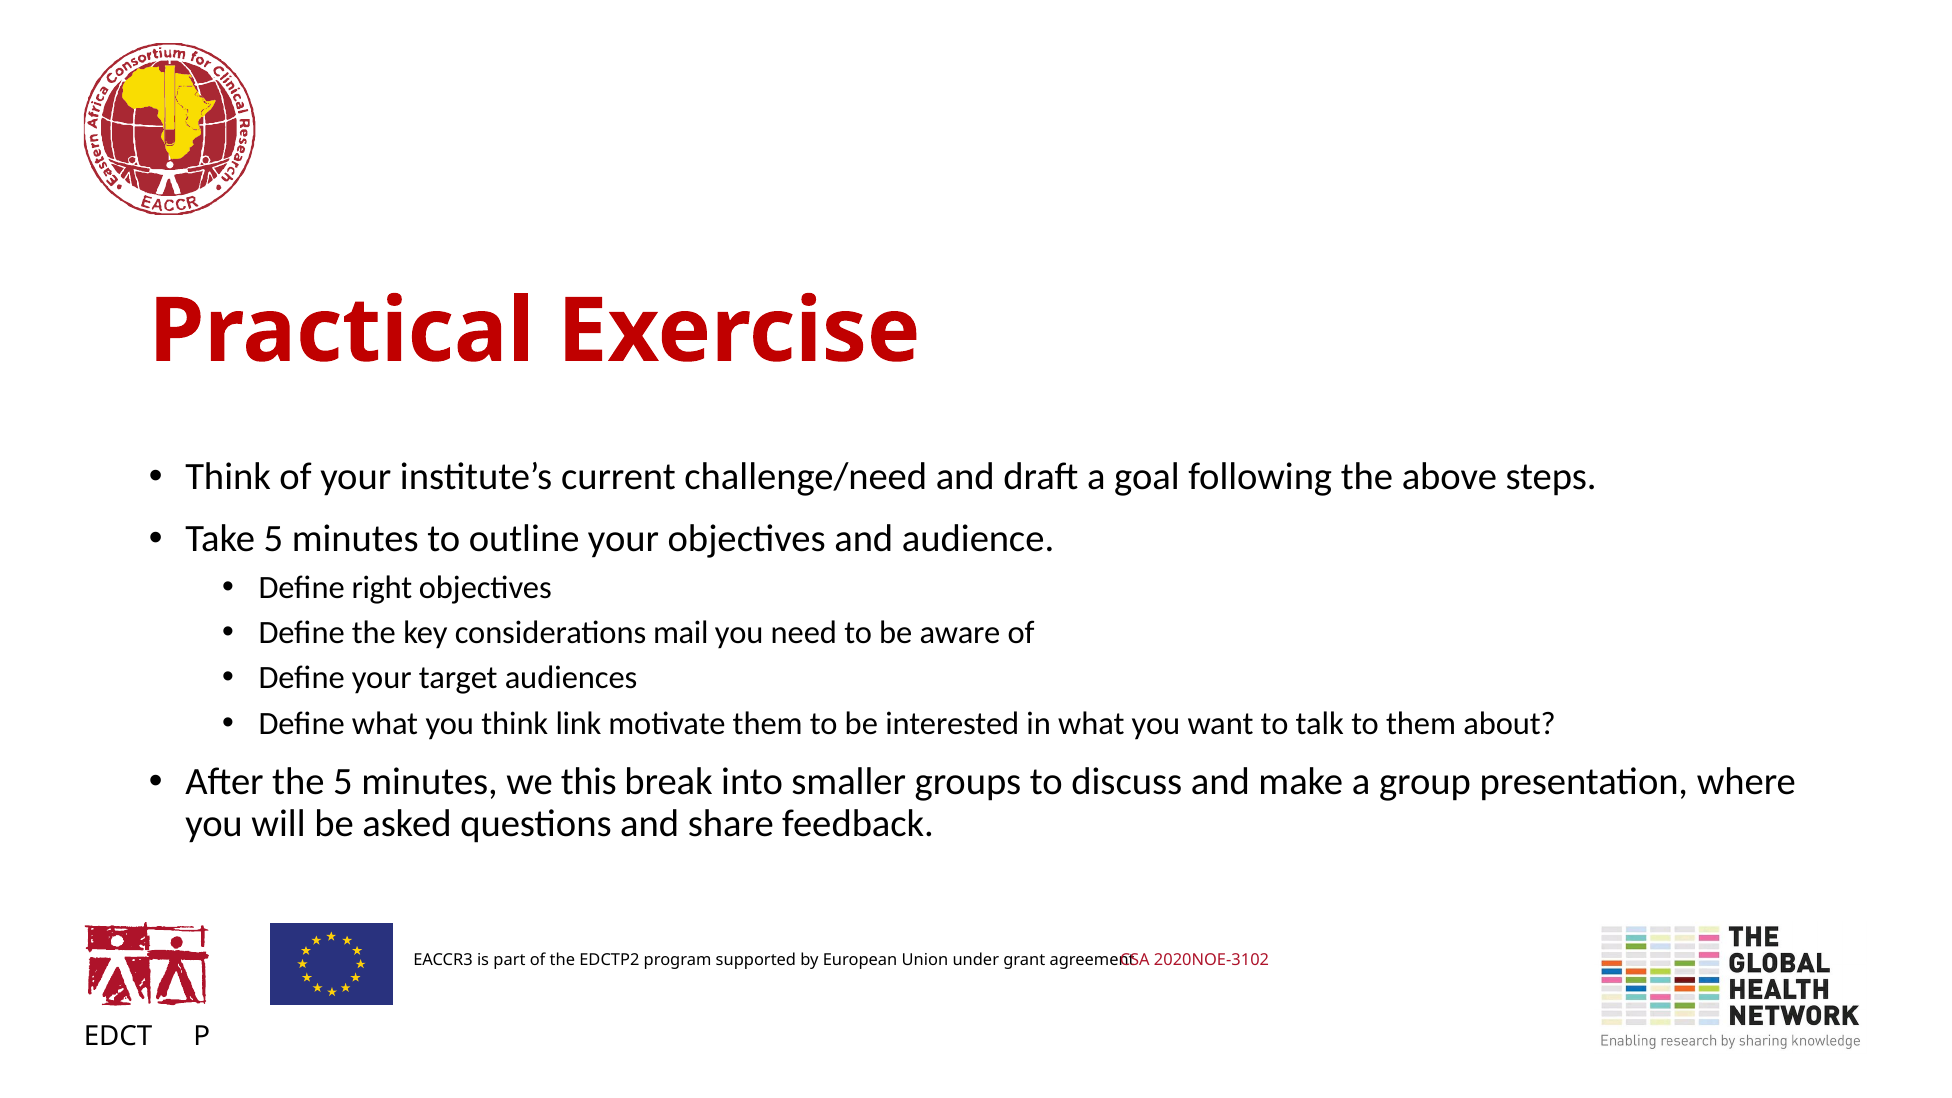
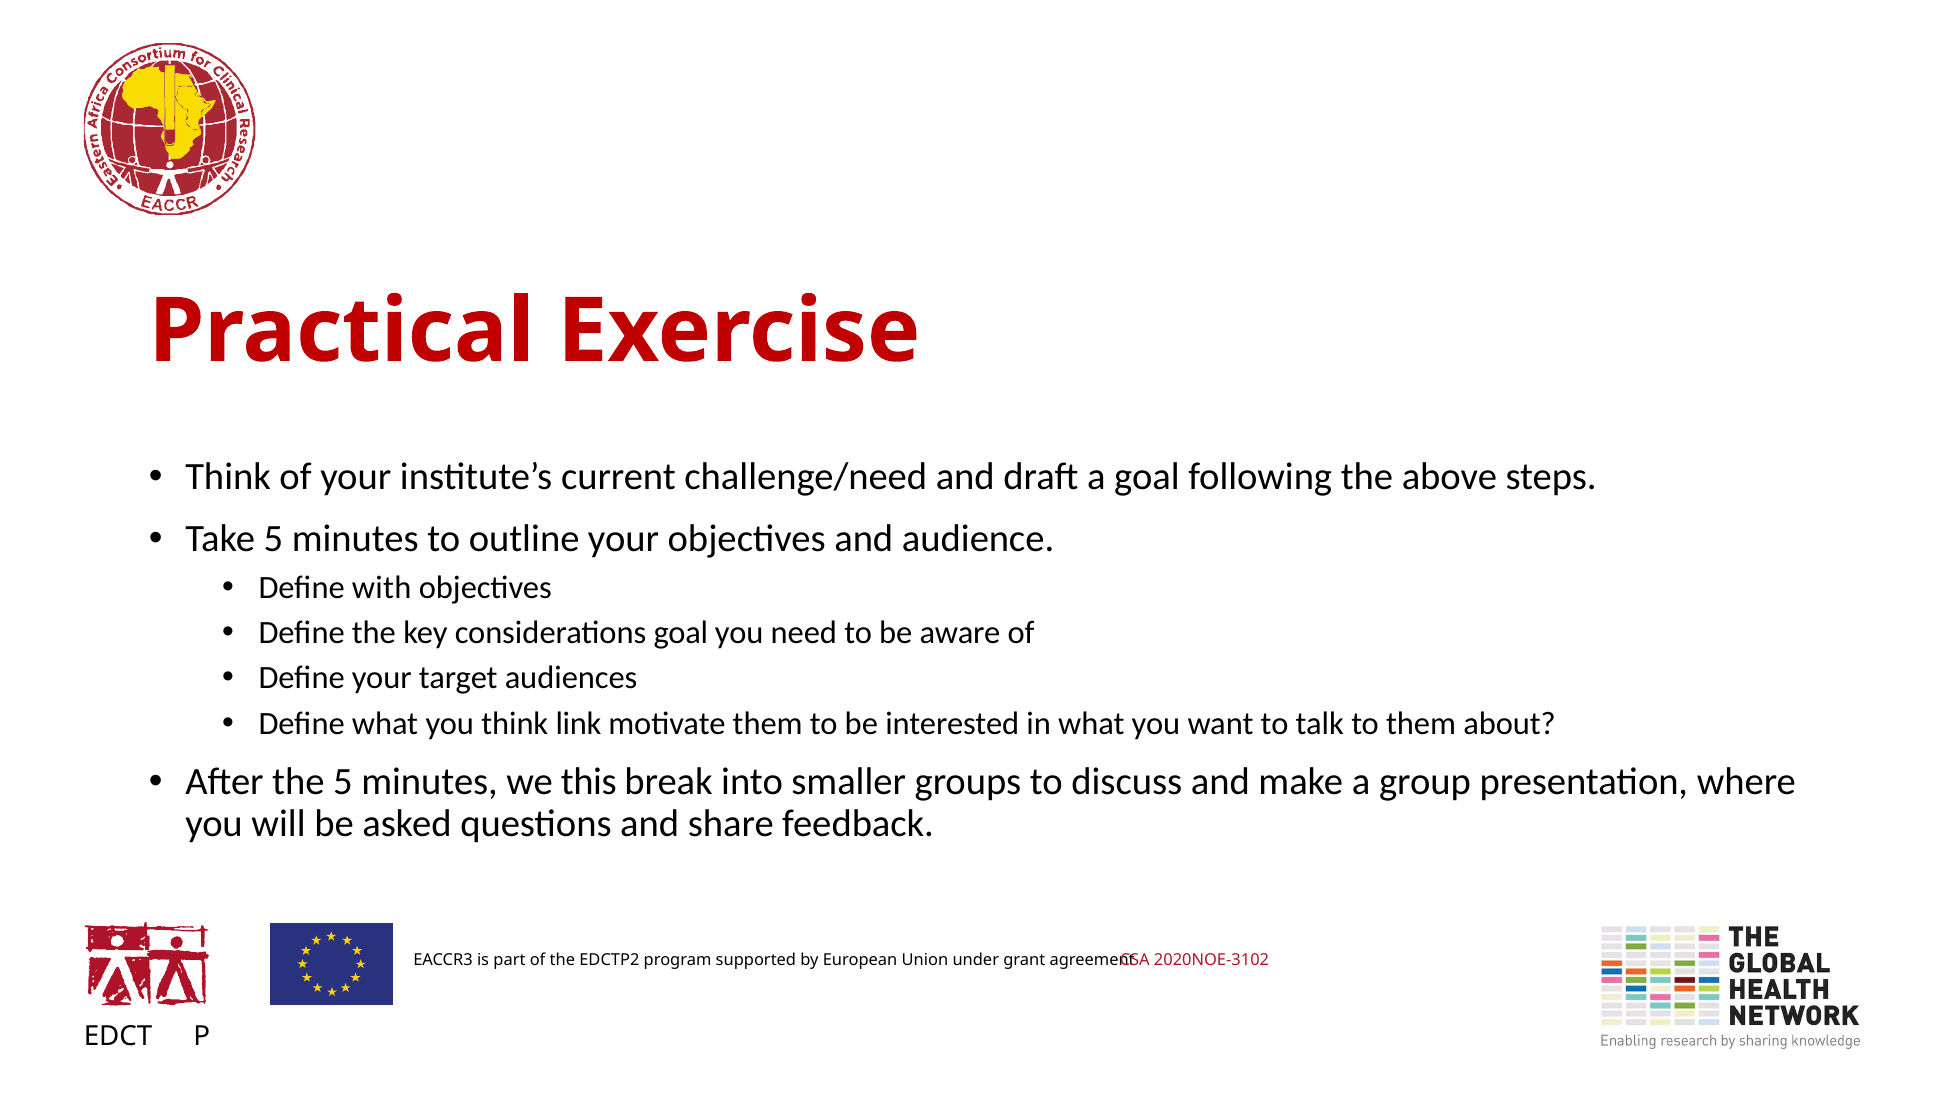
right: right -> with
considerations mail: mail -> goal
